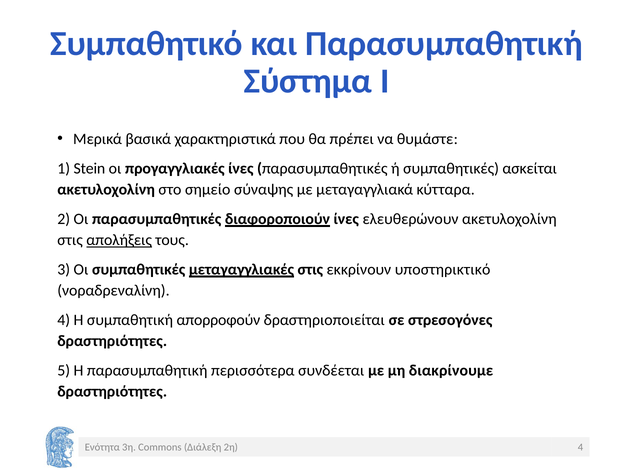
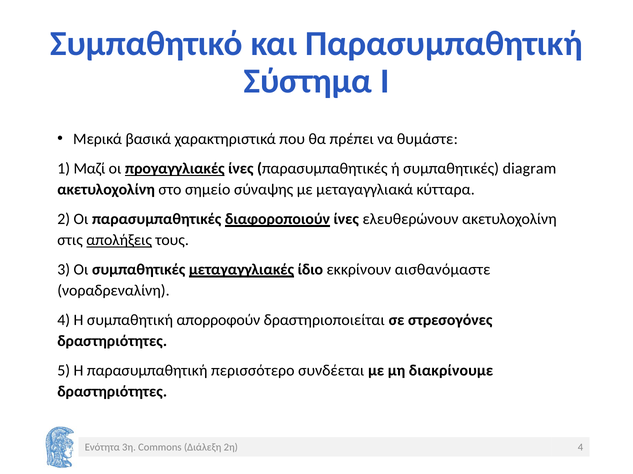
Stein: Stein -> Μαζί
προγαγγλιακές underline: none -> present
ασκείται: ασκείται -> diagram
μεταγαγγλιακές στις: στις -> ίδιο
υποστηρικτικό: υποστηρικτικό -> αισθανόμαστε
περισσότερα: περισσότερα -> περισσότερο
